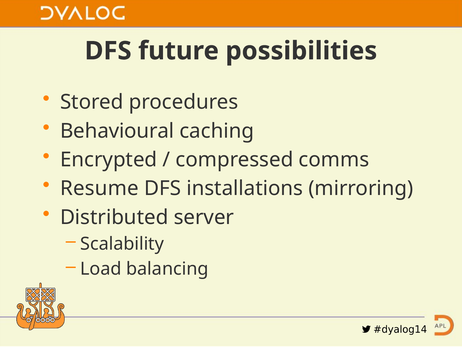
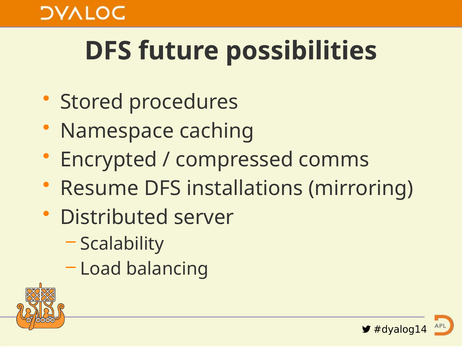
Behavioural: Behavioural -> Namespace
